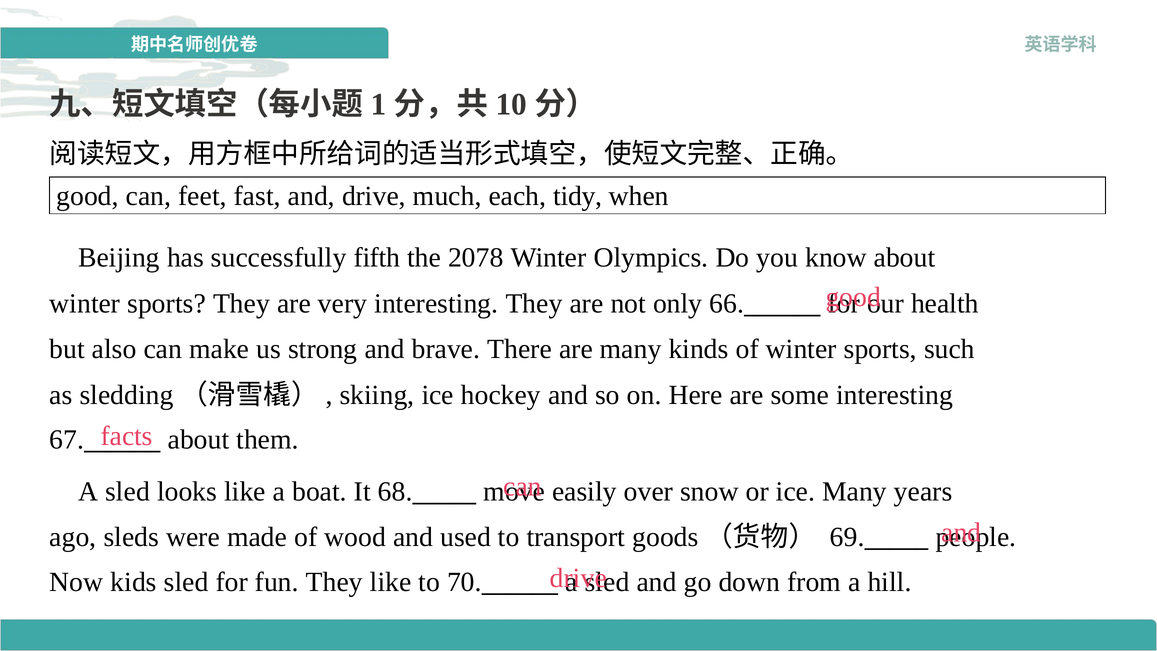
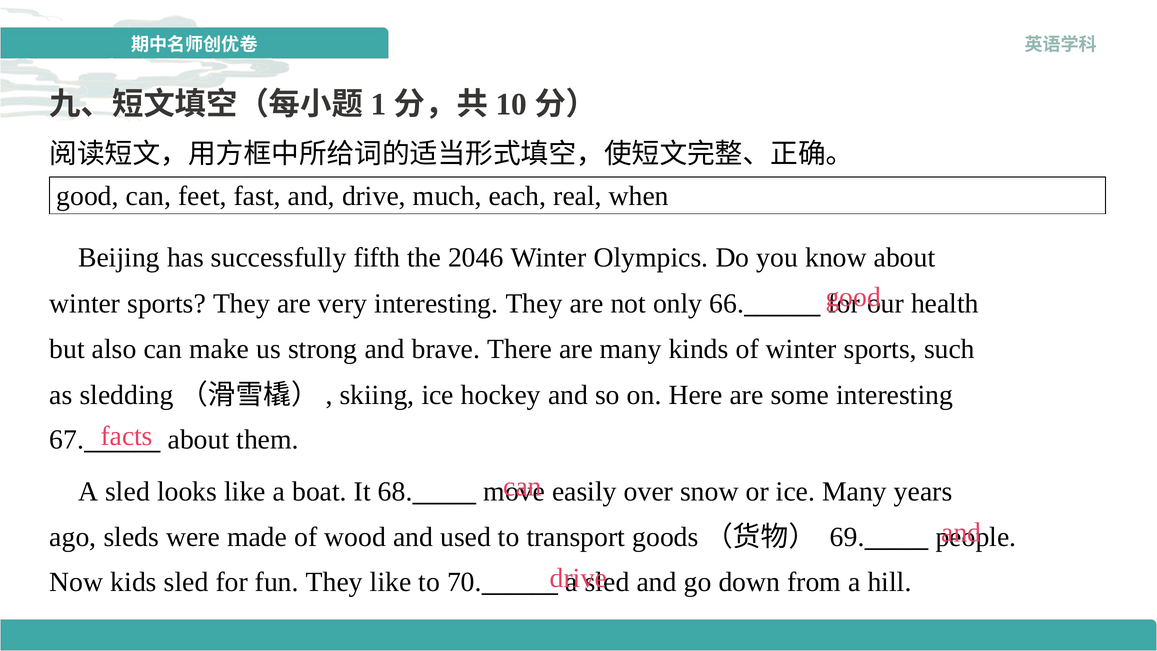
tidy: tidy -> real
2078: 2078 -> 2046
